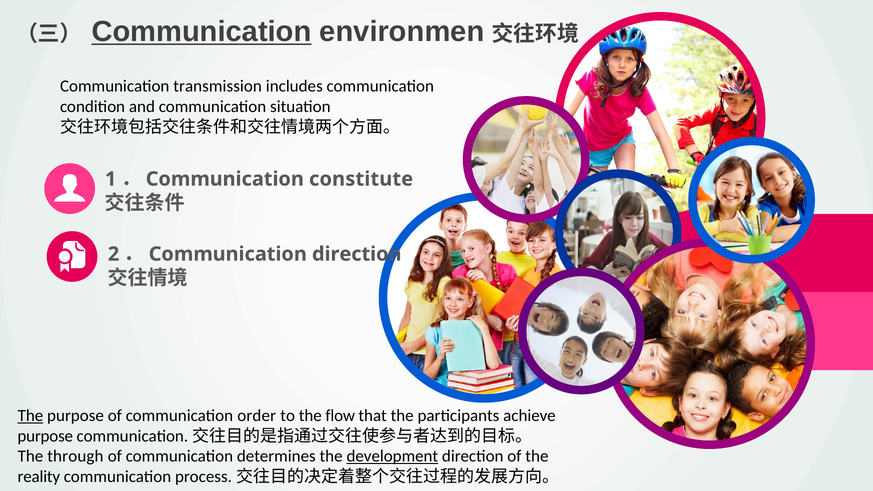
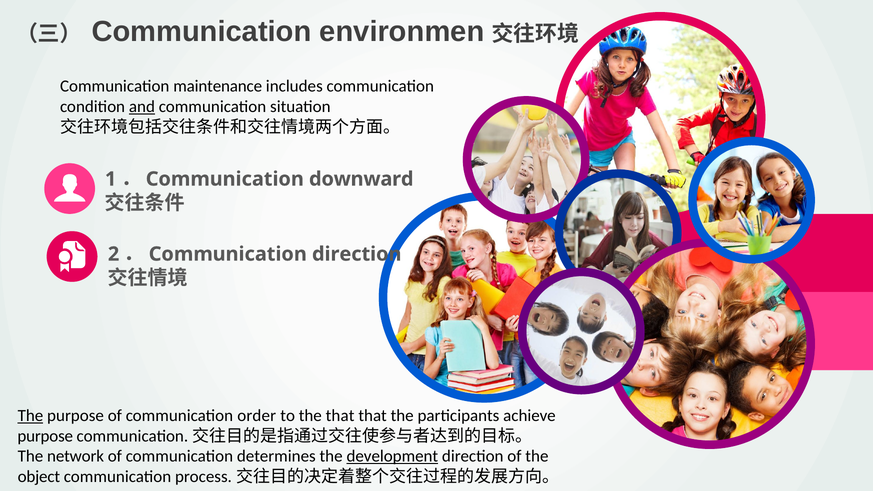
Communication at (202, 32) underline: present -> none
transmission: transmission -> maintenance
and underline: none -> present
constitute: constitute -> downward
the flow: flow -> that
through: through -> network
reality: reality -> object
